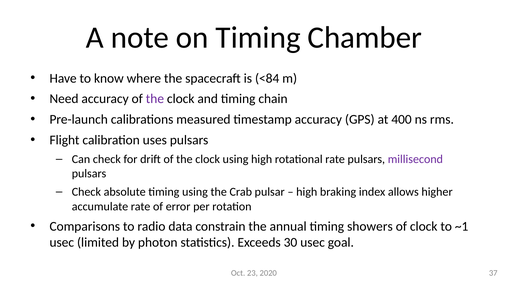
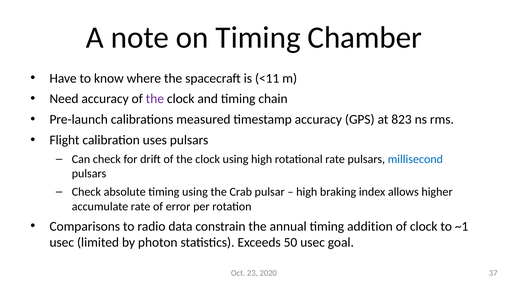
<84: <84 -> <11
400: 400 -> 823
millisecond colour: purple -> blue
showers: showers -> addition
30: 30 -> 50
